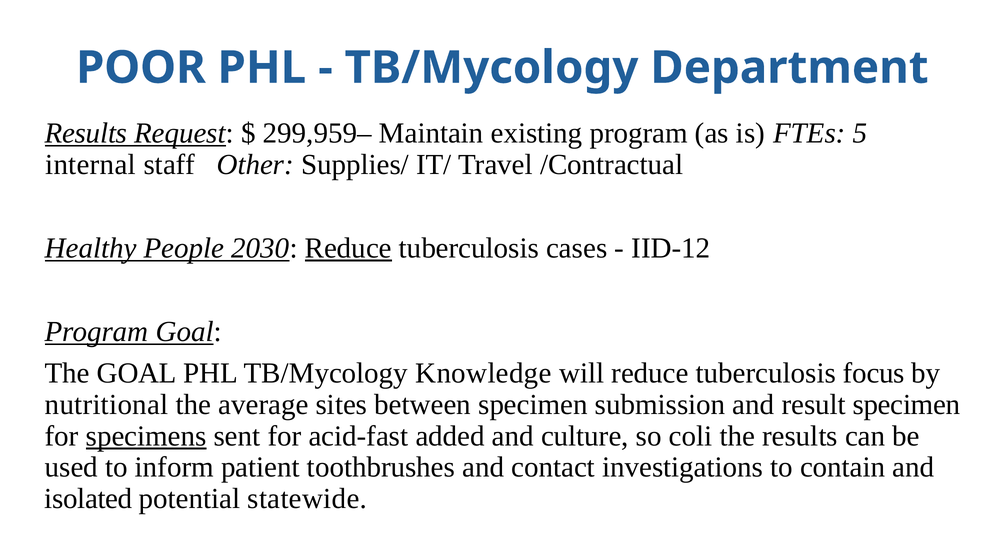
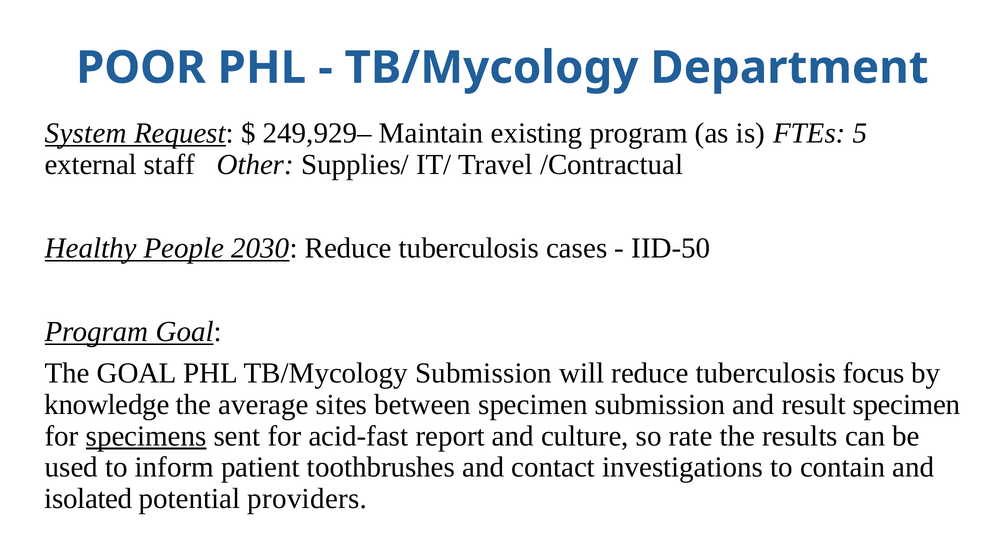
Results at (86, 133): Results -> System
299,959–: 299,959– -> 249,929–
internal: internal -> external
Reduce at (348, 248) underline: present -> none
IID-12: IID-12 -> IID-50
TB/Mycology Knowledge: Knowledge -> Submission
nutritional: nutritional -> knowledge
added: added -> report
coli: coli -> rate
statewide: statewide -> providers
